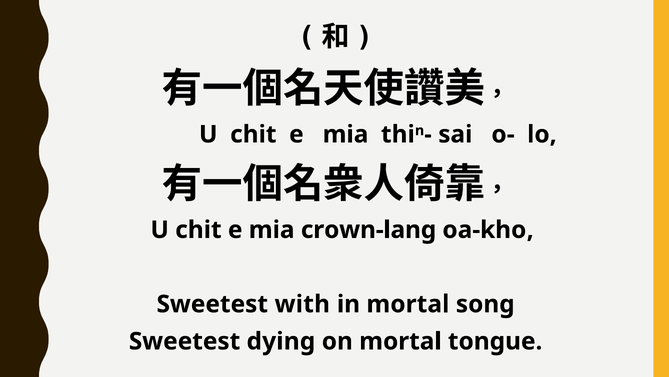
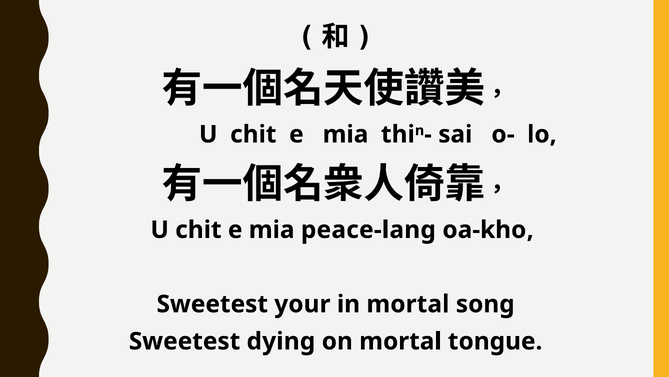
crown-lang: crown-lang -> peace-lang
with: with -> your
